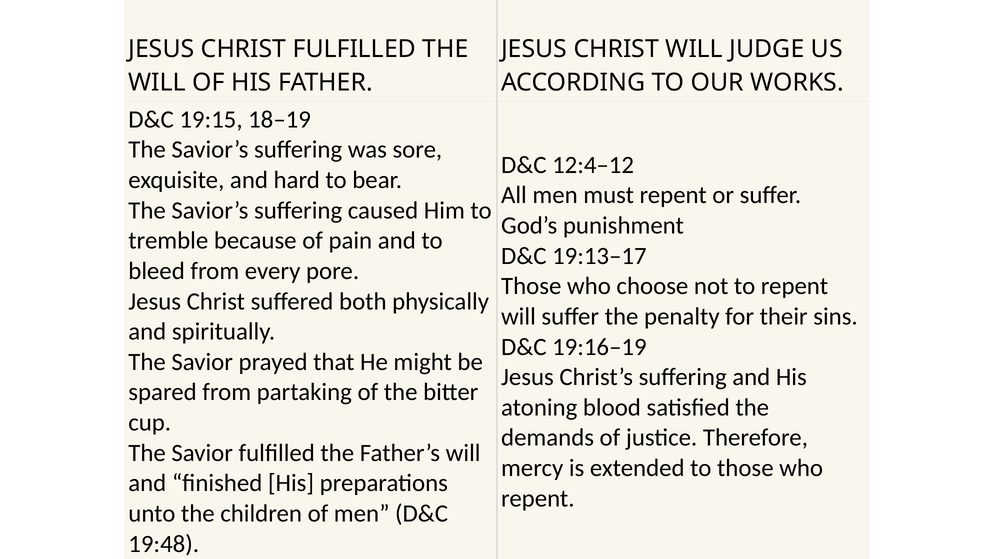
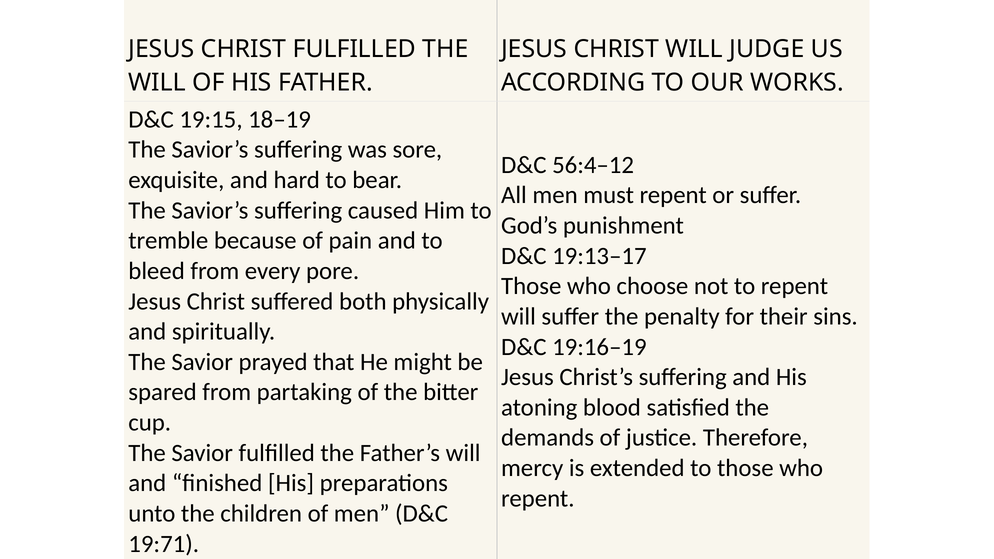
12:4–12: 12:4–12 -> 56:4–12
19:48: 19:48 -> 19:71
